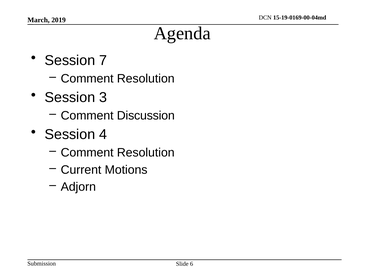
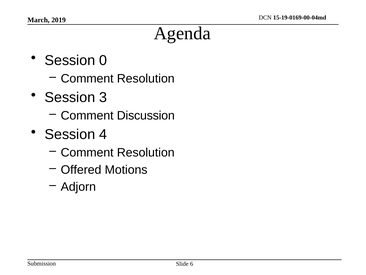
7: 7 -> 0
Current: Current -> Offered
